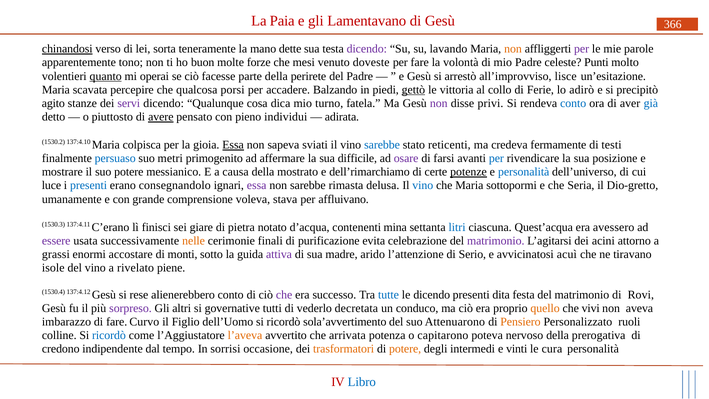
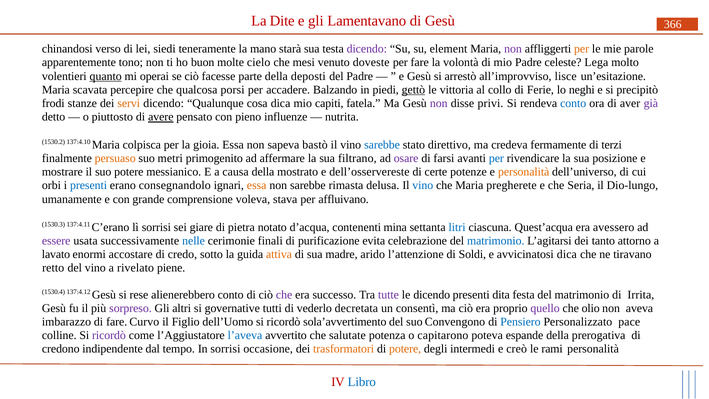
Paia: Paia -> Dite
chinandosi underline: present -> none
sorta: sorta -> siedi
dette: dette -> starà
lavando: lavando -> element
non at (513, 49) colour: orange -> purple
per at (582, 49) colour: purple -> orange
forze: forze -> cielo
Punti: Punti -> Lega
perirete: perirete -> deposti
adirò: adirò -> neghi
agito: agito -> frodi
servi colour: purple -> orange
turno: turno -> capiti
già colour: blue -> purple
individui: individui -> influenze
adirata: adirata -> nutrita
Essa at (233, 145) underline: present -> none
sviati: sviati -> bastò
reticenti: reticenti -> direttivo
testi: testi -> terzi
persuaso colour: blue -> orange
difficile: difficile -> filtrano
dell’rimarchiamo: dell’rimarchiamo -> dell’osservereste
potenze underline: present -> none
personalità at (524, 172) colour: blue -> orange
luce: luce -> orbi
essa at (257, 186) colour: purple -> orange
sottopormi: sottopormi -> pregherete
Dio-gretto: Dio-gretto -> Dio-lungo
lì finisci: finisci -> sorrisi
nelle colour: orange -> blue
matrimonio at (496, 241) colour: purple -> blue
acini: acini -> tanto
grassi: grassi -> lavato
monti: monti -> credo
attiva colour: purple -> orange
Serio: Serio -> Soldi
avvicinatosi acuì: acuì -> dica
isole: isole -> retto
tutte colour: blue -> purple
Rovi: Rovi -> Irrita
conduco: conduco -> consentì
quello colour: orange -> purple
vivi: vivi -> olio
Attenuarono: Attenuarono -> Convengono
Pensiero colour: orange -> blue
ruoli: ruoli -> pace
ricordò at (109, 336) colour: blue -> purple
l’aveva colour: orange -> blue
arrivata: arrivata -> salutate
nervoso: nervoso -> espande
vinti: vinti -> creò
cura: cura -> rami
